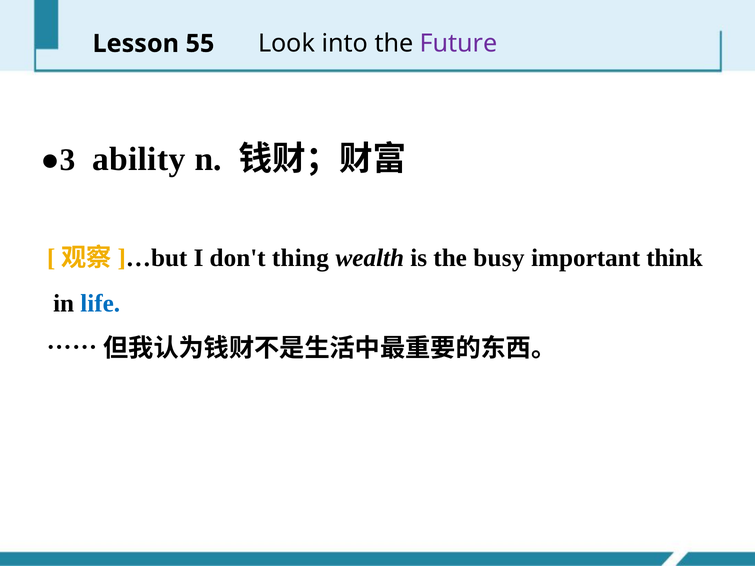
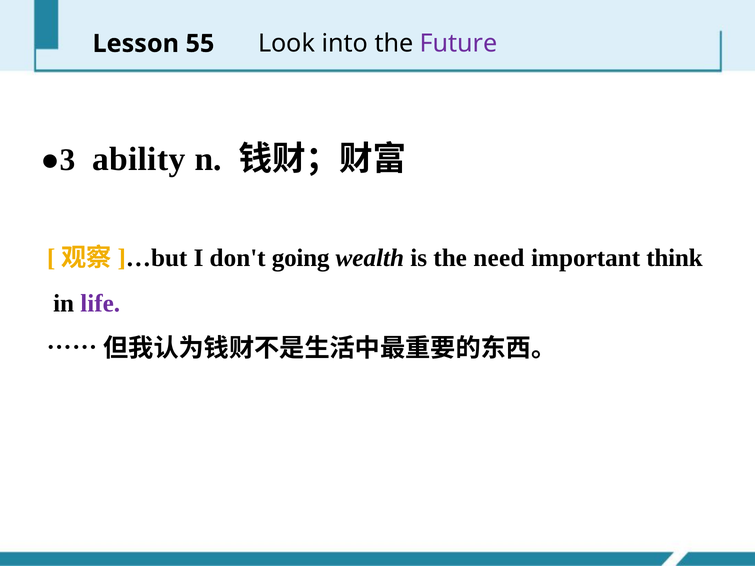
thing: thing -> going
busy: busy -> need
life colour: blue -> purple
